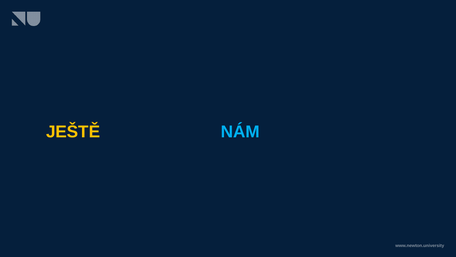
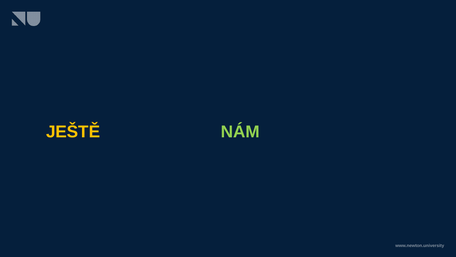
NÁM colour: light blue -> light green
